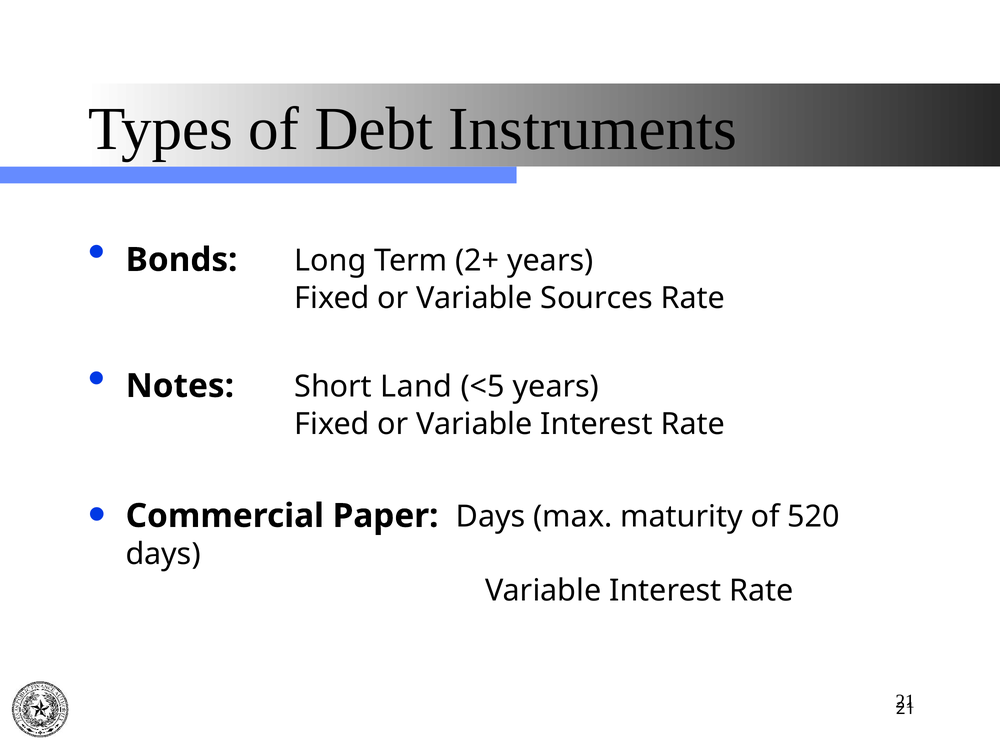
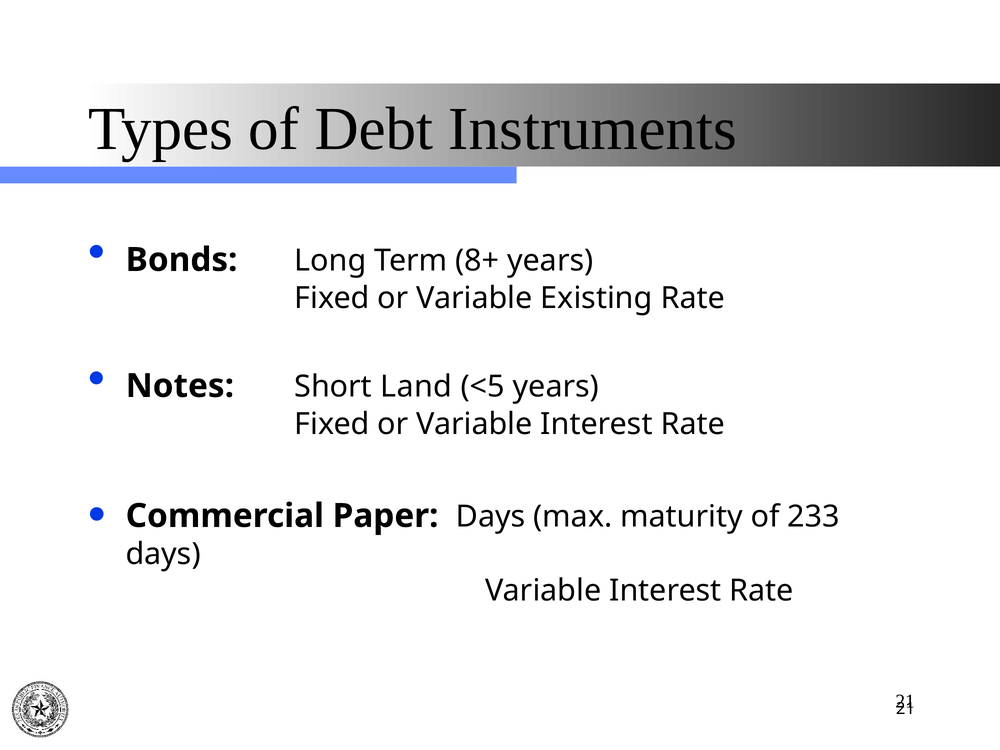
2+: 2+ -> 8+
Sources: Sources -> Existing
520: 520 -> 233
